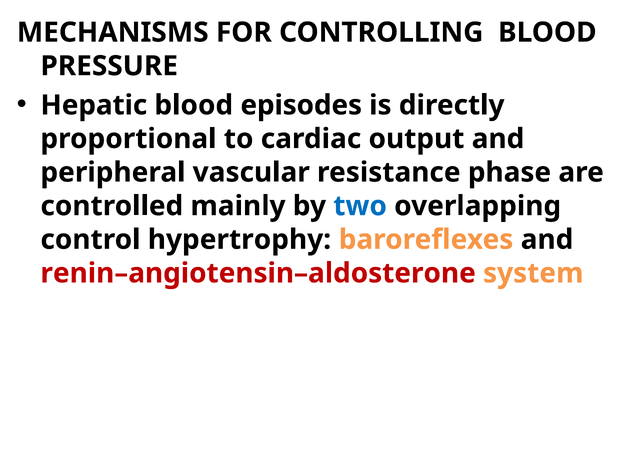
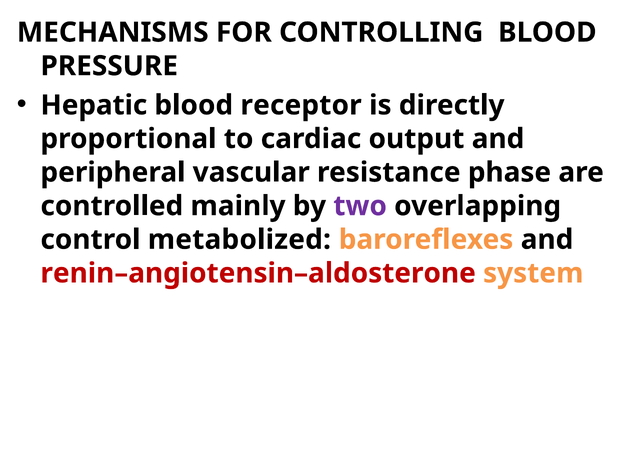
episodes: episodes -> receptor
two colour: blue -> purple
hypertrophy: hypertrophy -> metabolized
